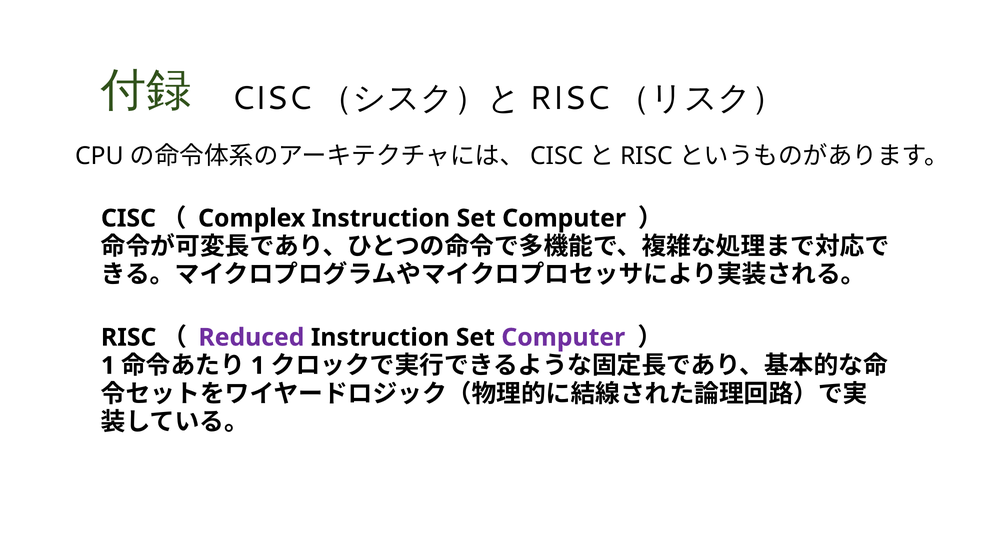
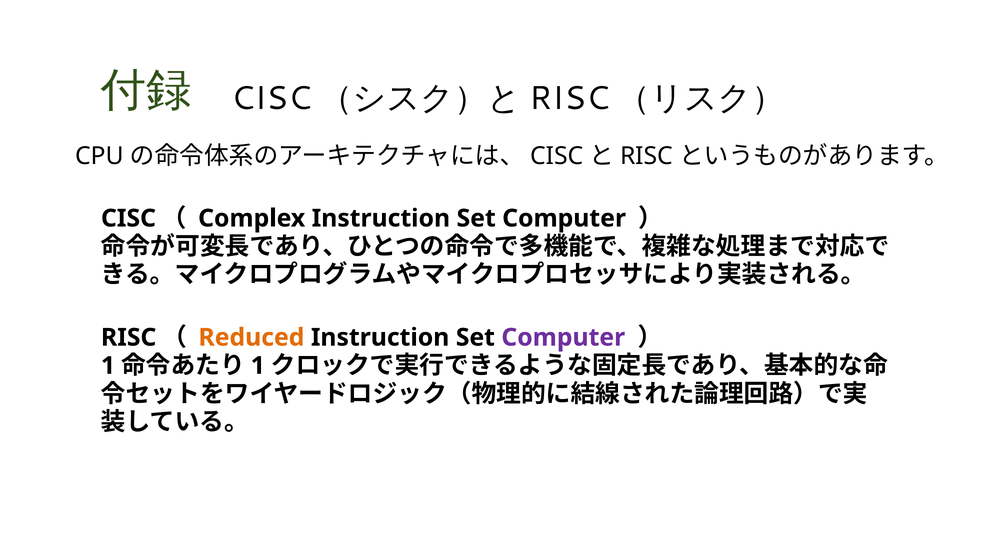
Reduced colour: purple -> orange
